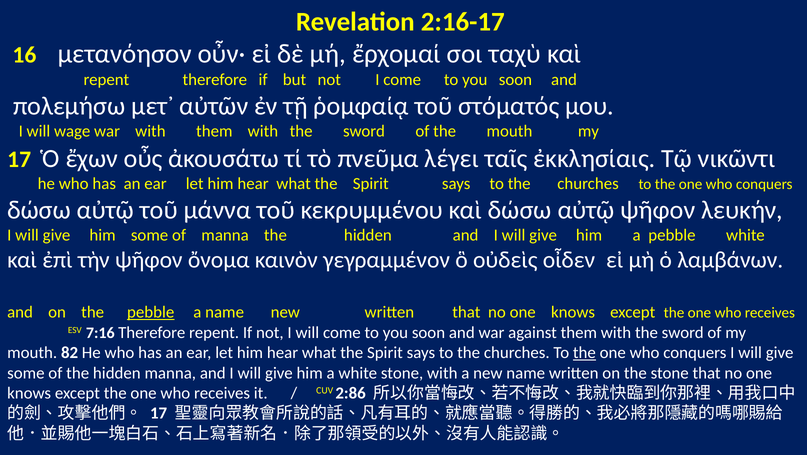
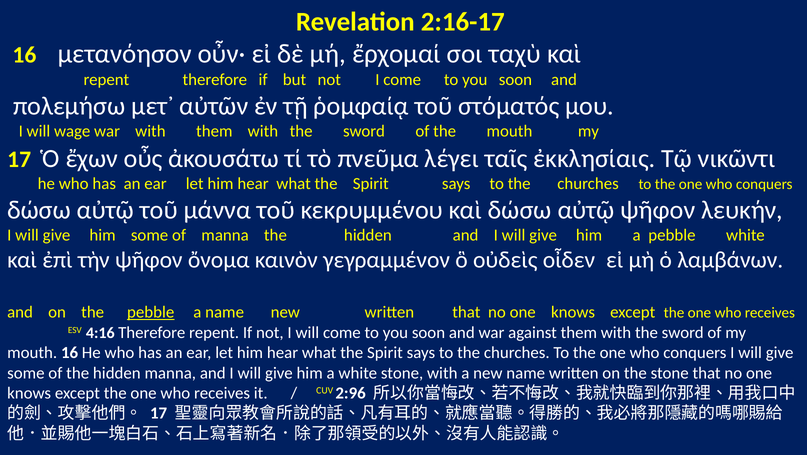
7:16: 7:16 -> 4:16
mouth 82: 82 -> 16
the at (584, 353) underline: present -> none
2:86: 2:86 -> 2:96
